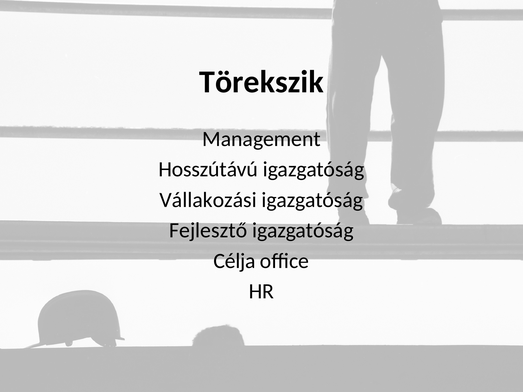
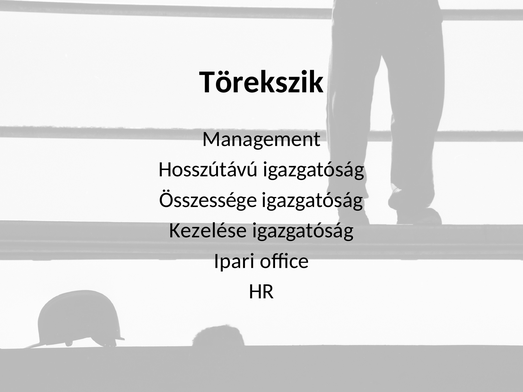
Vállakozási: Vállakozási -> Összessége
Fejlesztő: Fejlesztő -> Kezelése
Célja: Célja -> Ipari
